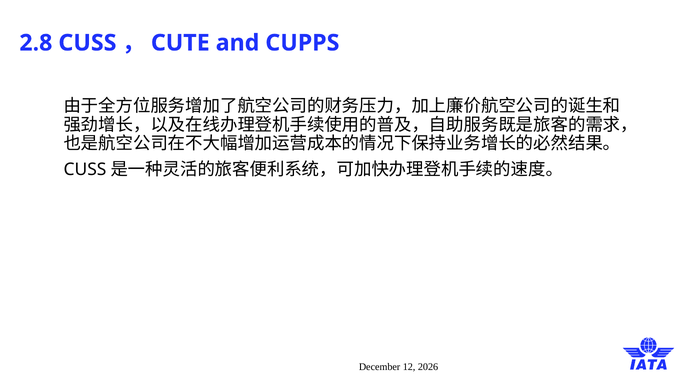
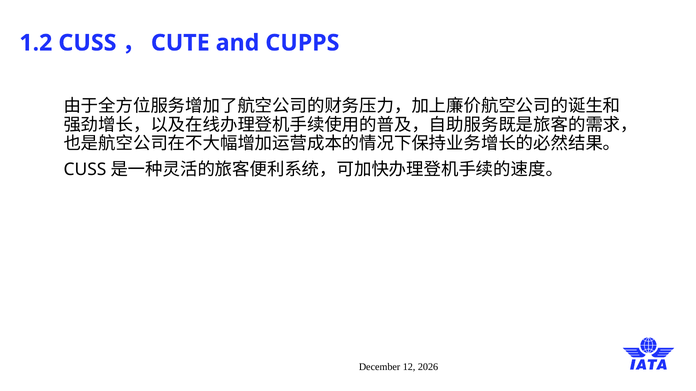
2.8: 2.8 -> 1.2
